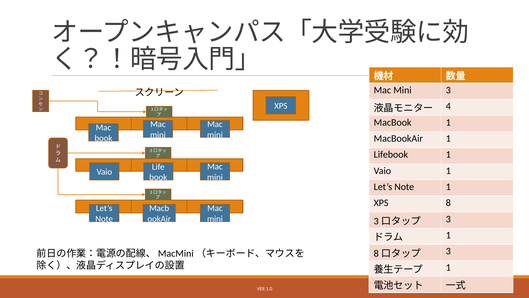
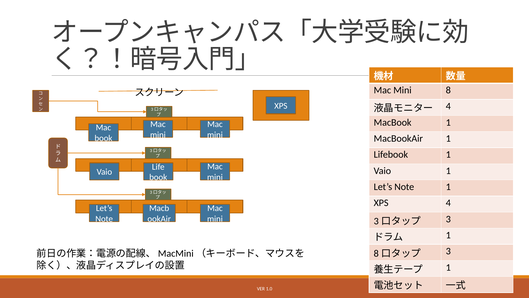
Mini 3: 3 -> 8
XPS 8: 8 -> 4
